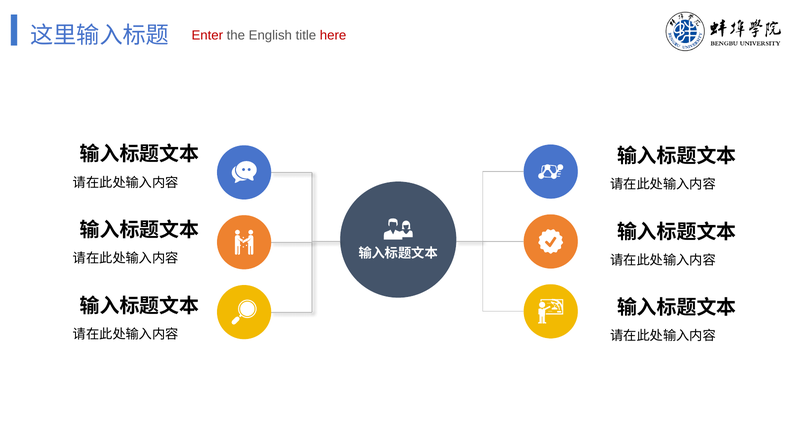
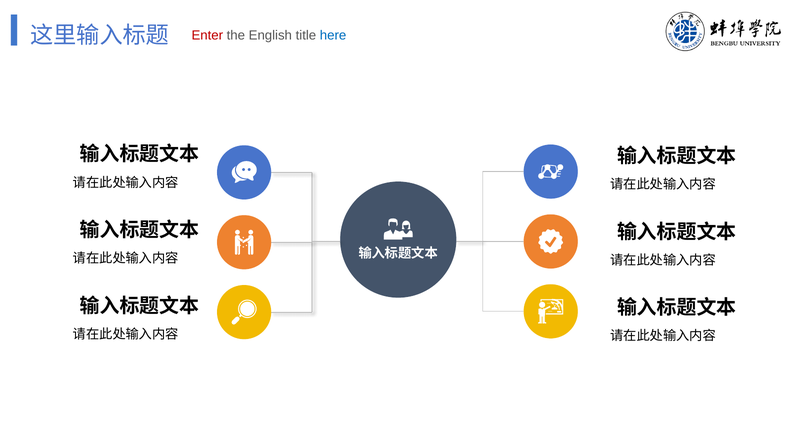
here colour: red -> blue
